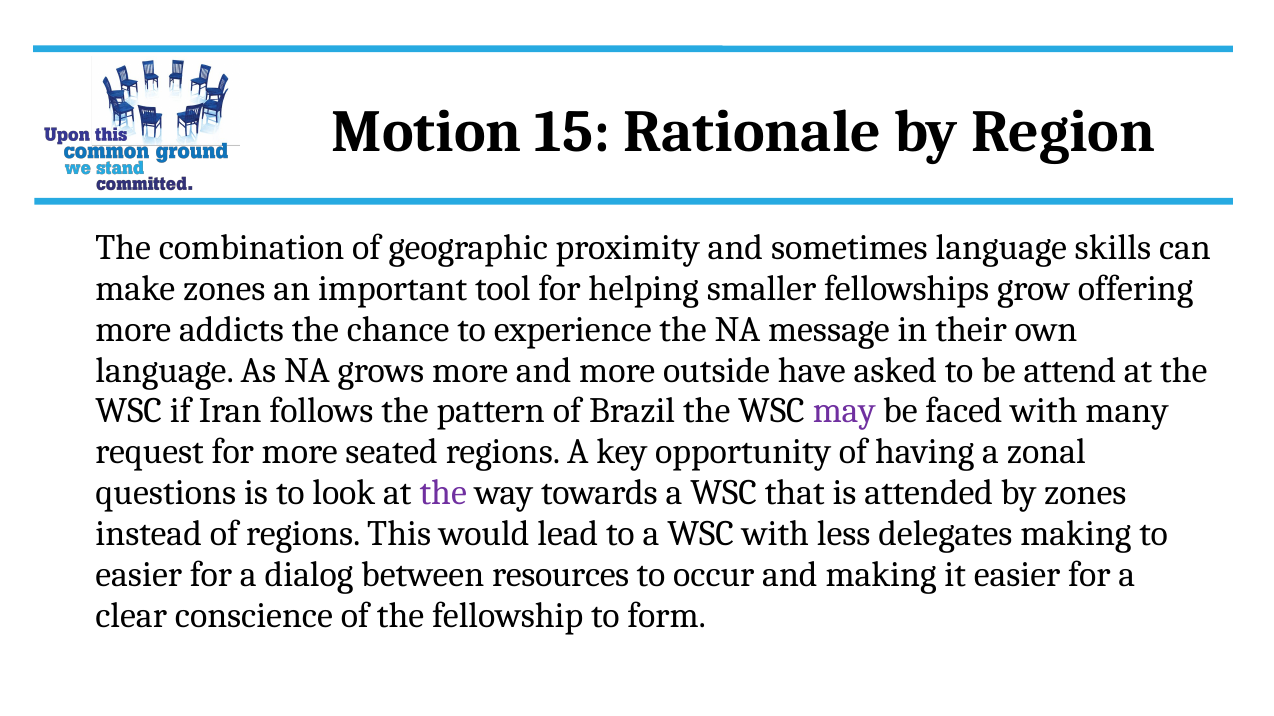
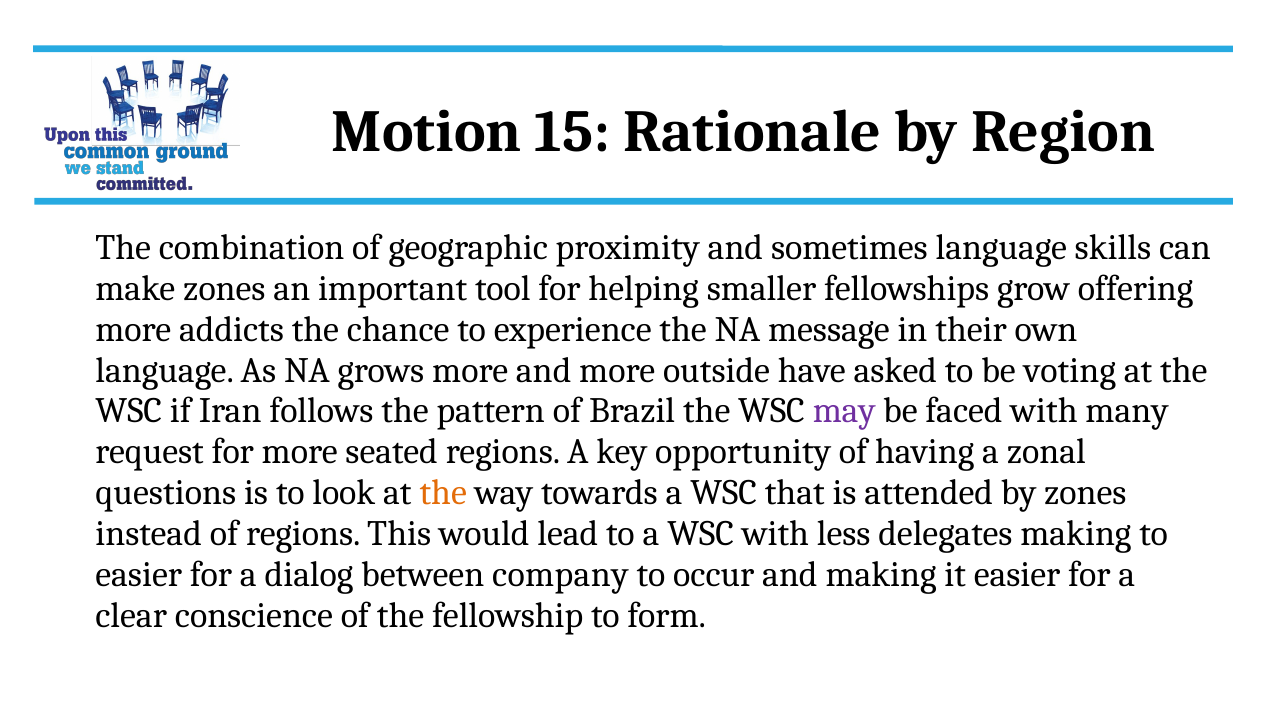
attend: attend -> voting
the at (443, 493) colour: purple -> orange
resources: resources -> company
